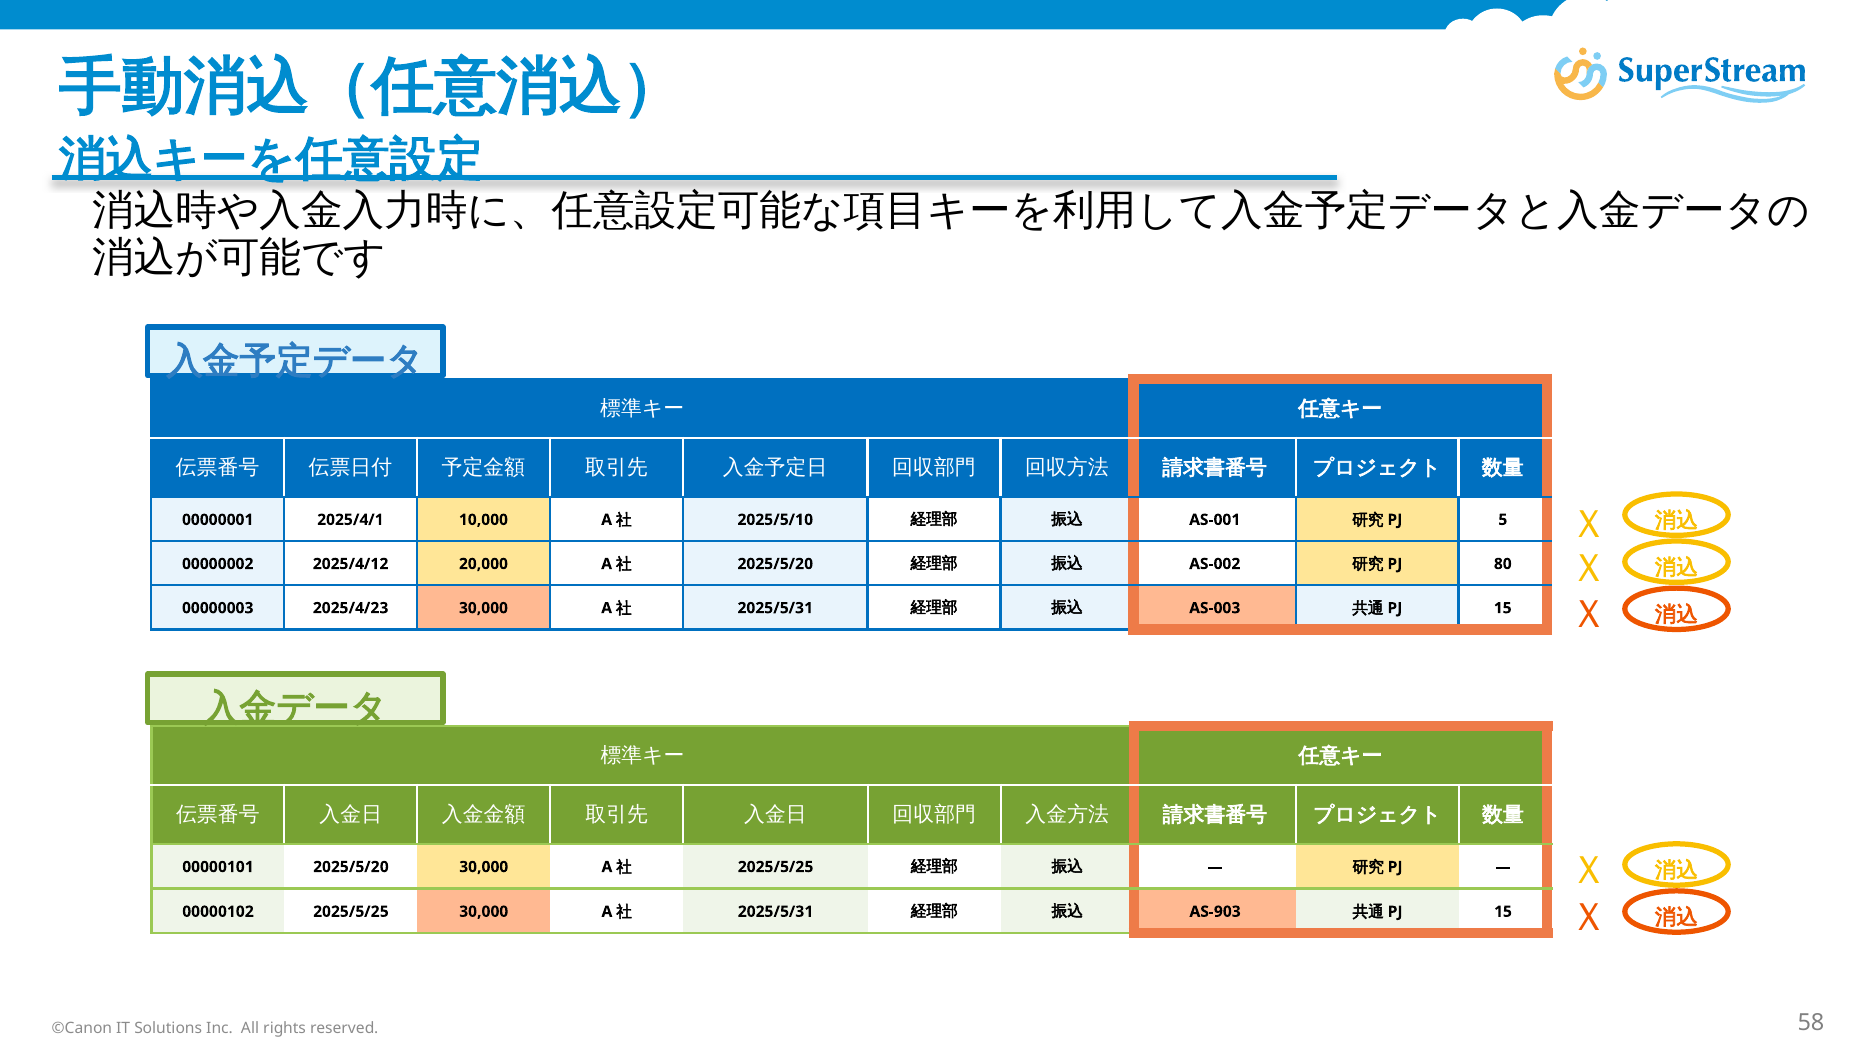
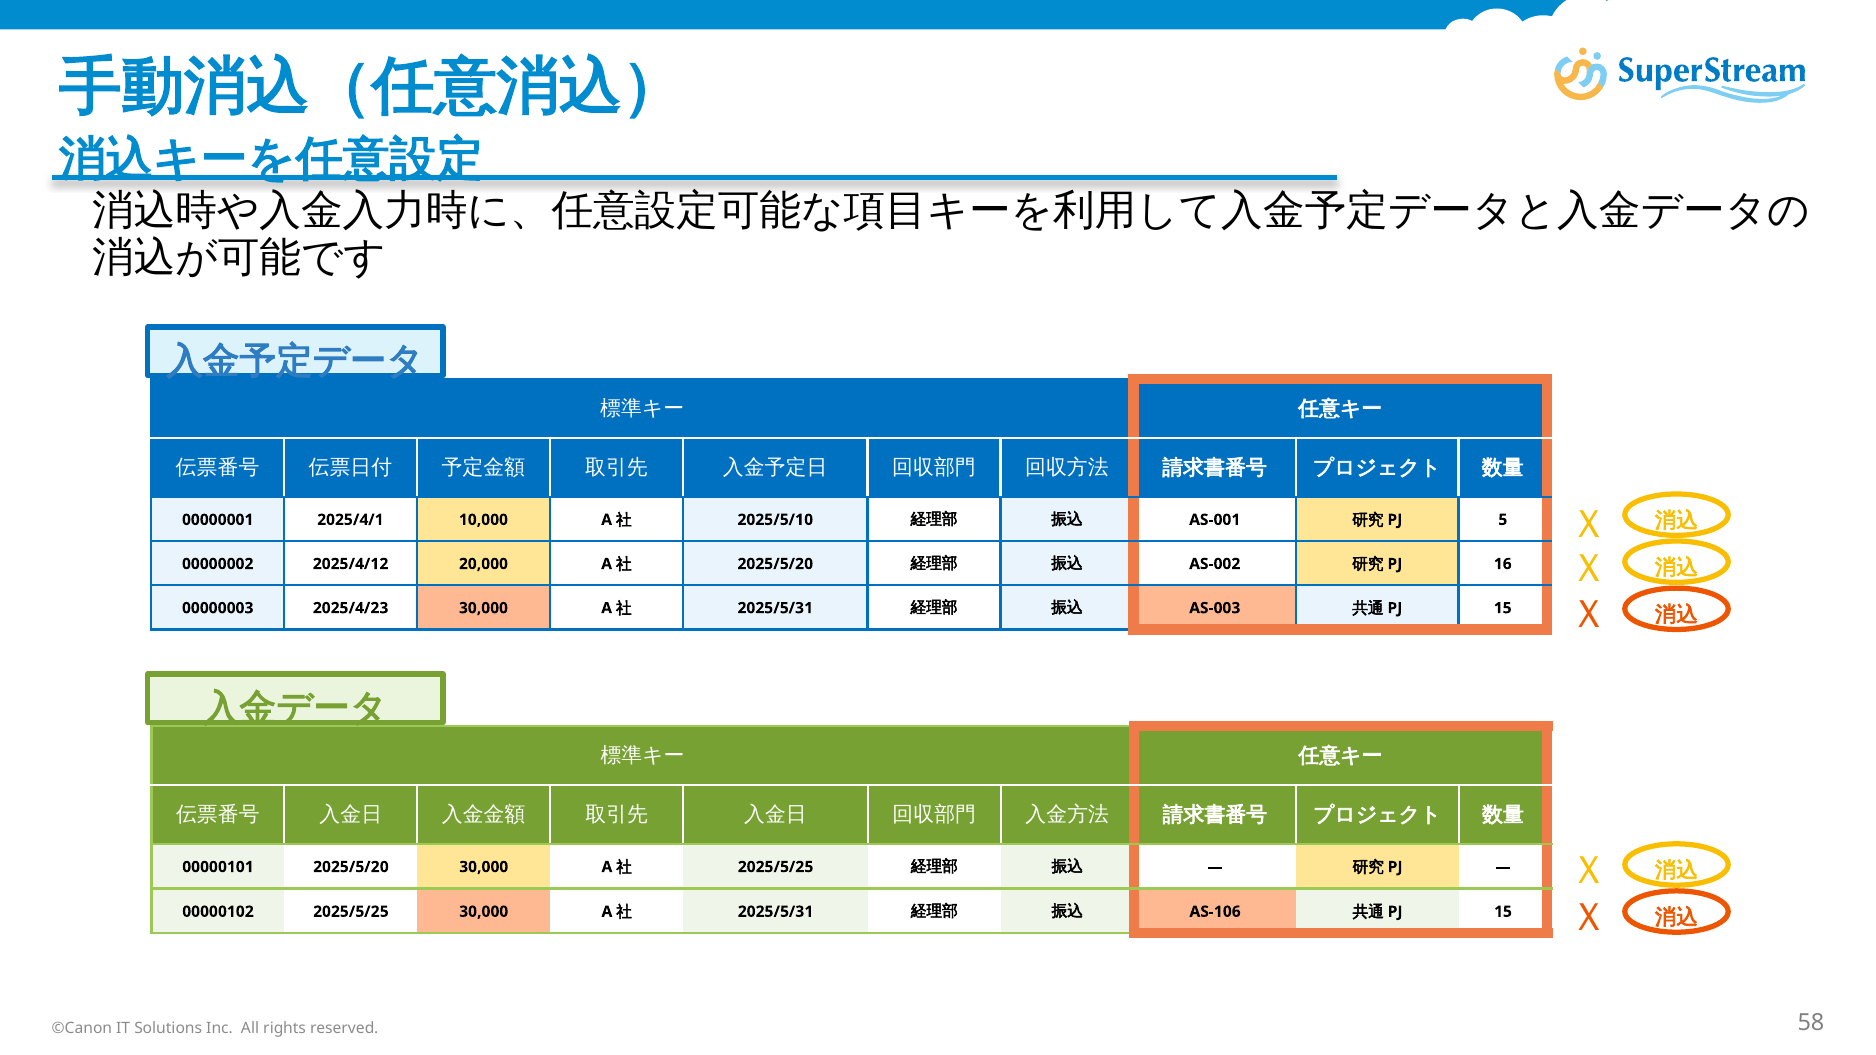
80: 80 -> 16
AS-903: AS-903 -> AS-106
